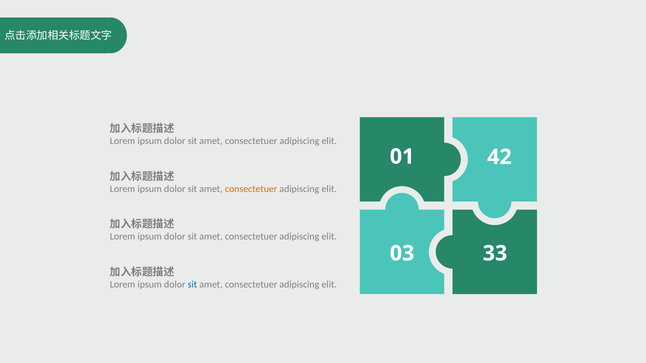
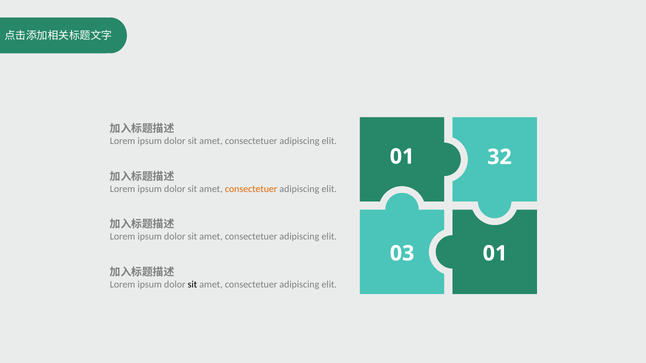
42: 42 -> 32
03 33: 33 -> 01
sit at (192, 285) colour: blue -> black
